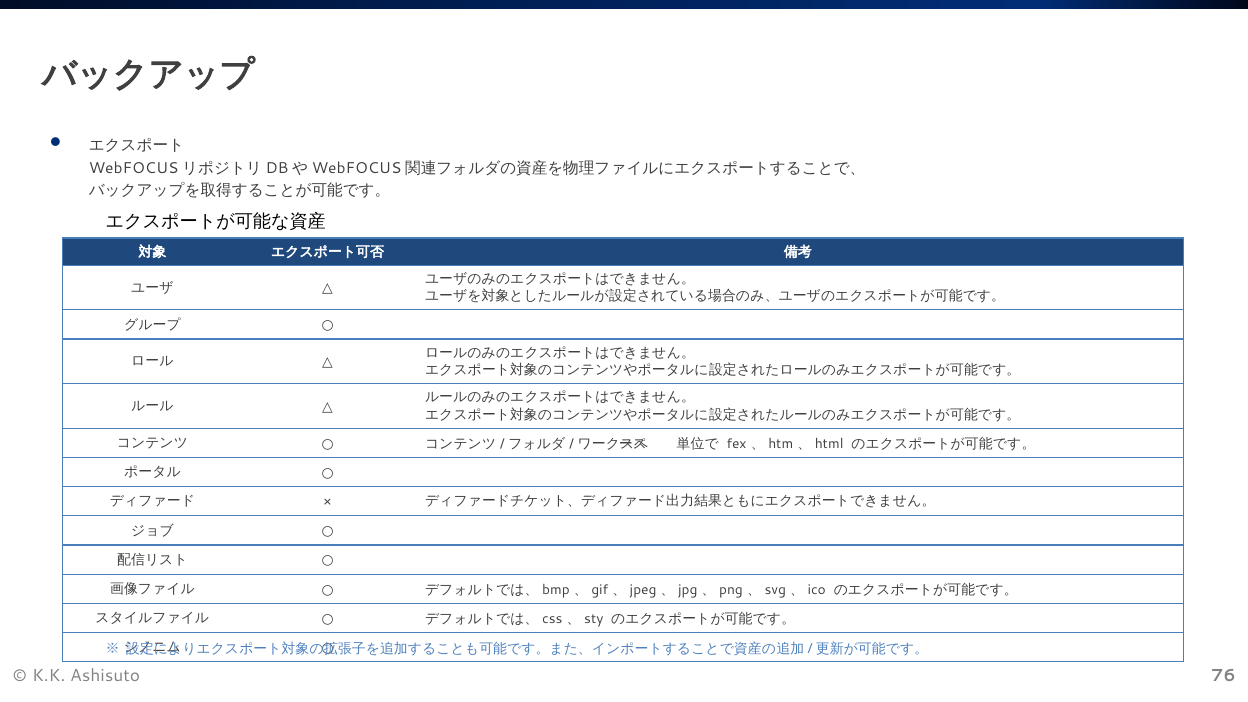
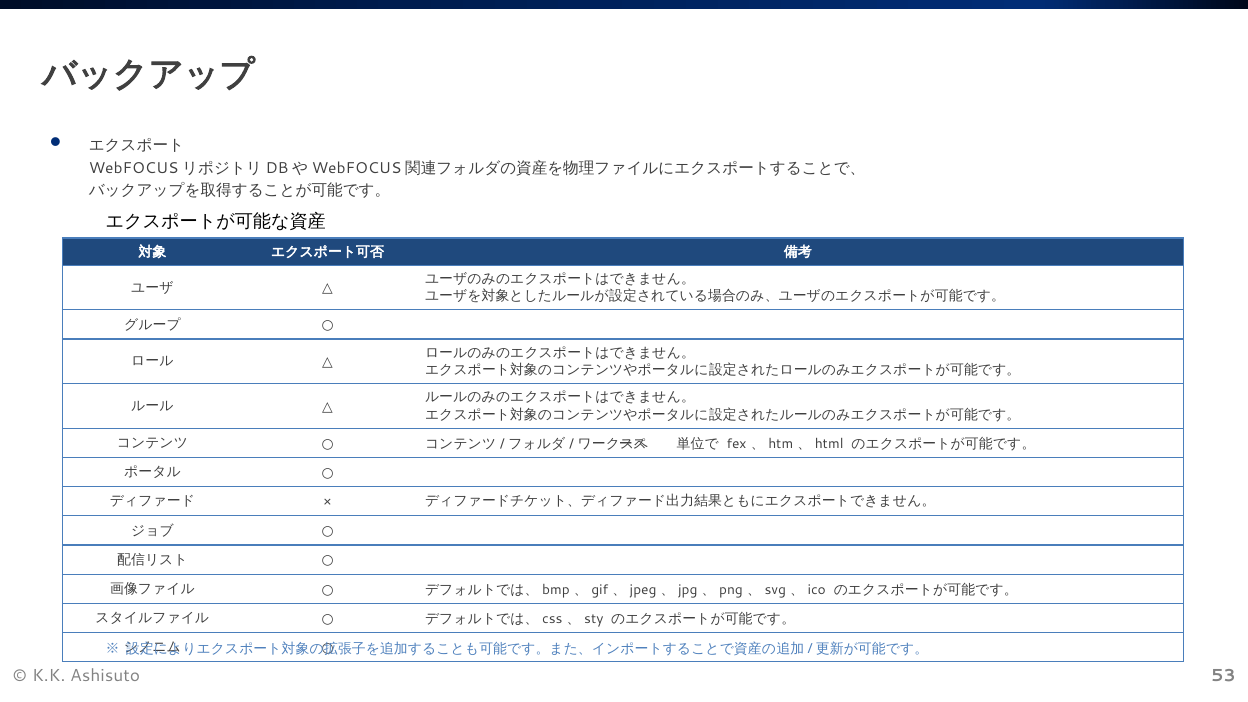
76: 76 -> 53
